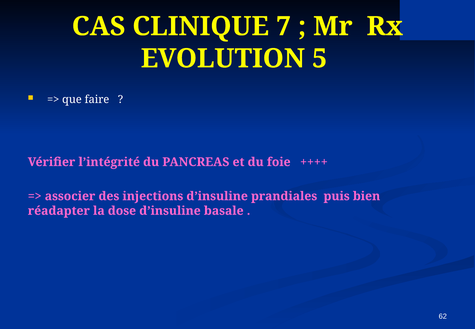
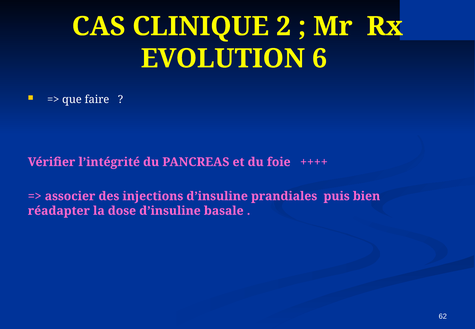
7: 7 -> 2
5: 5 -> 6
